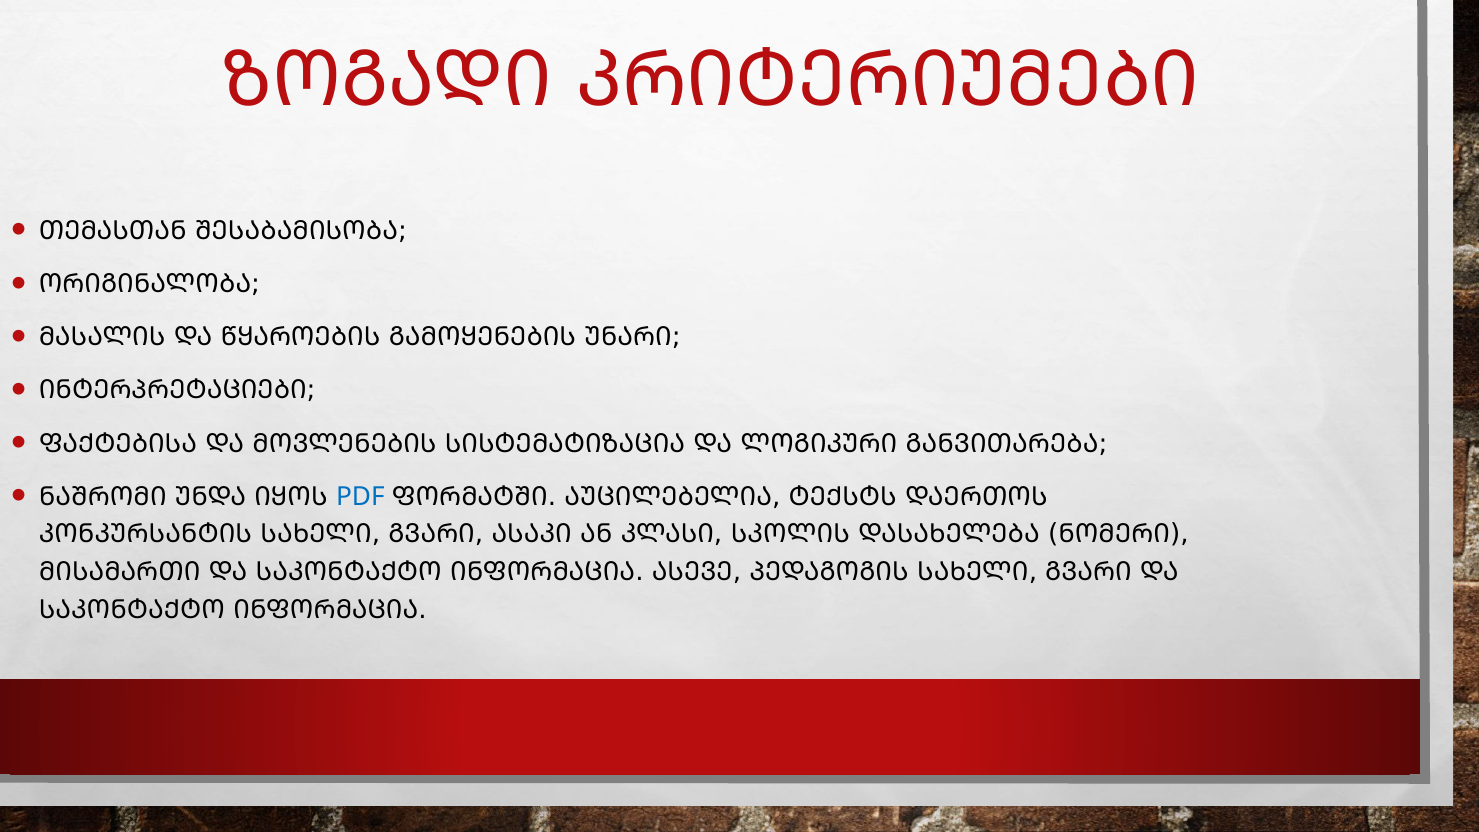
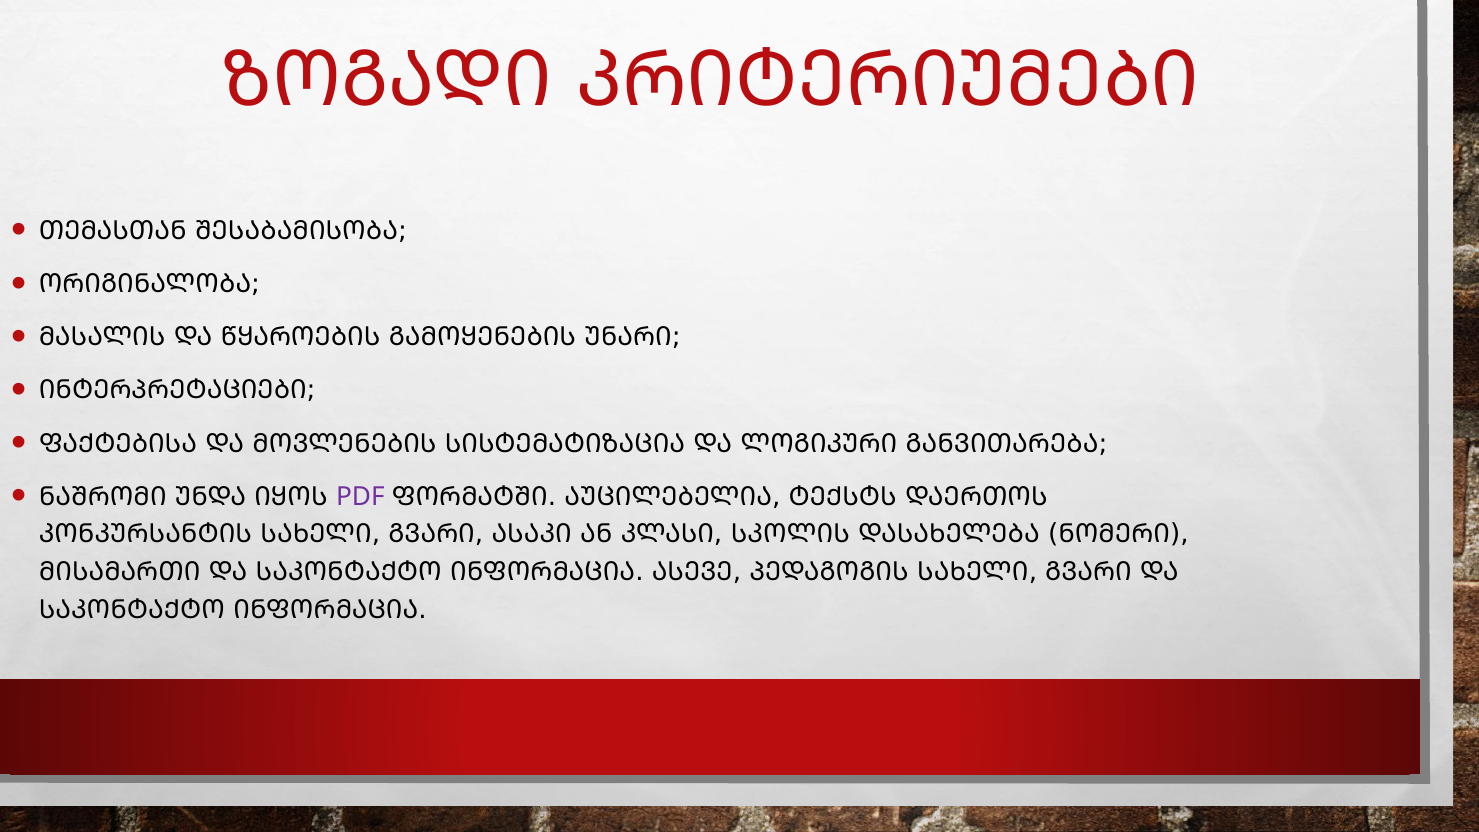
PDF colour: blue -> purple
